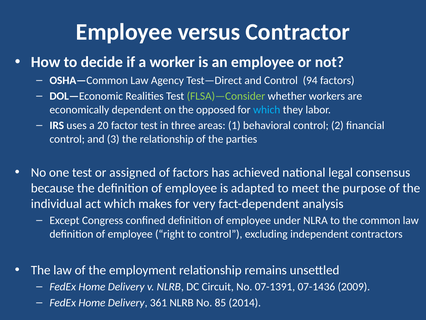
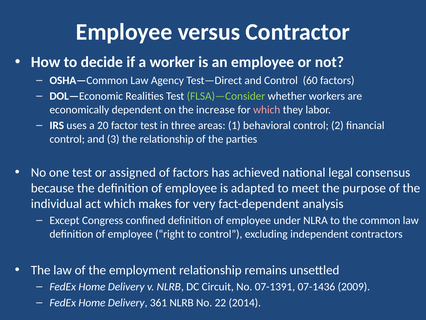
94: 94 -> 60
opposed: opposed -> increase
which at (267, 110) colour: light blue -> pink
85: 85 -> 22
